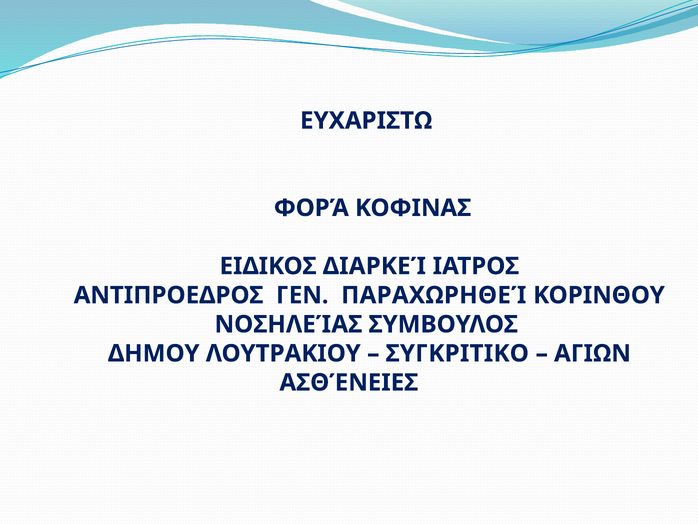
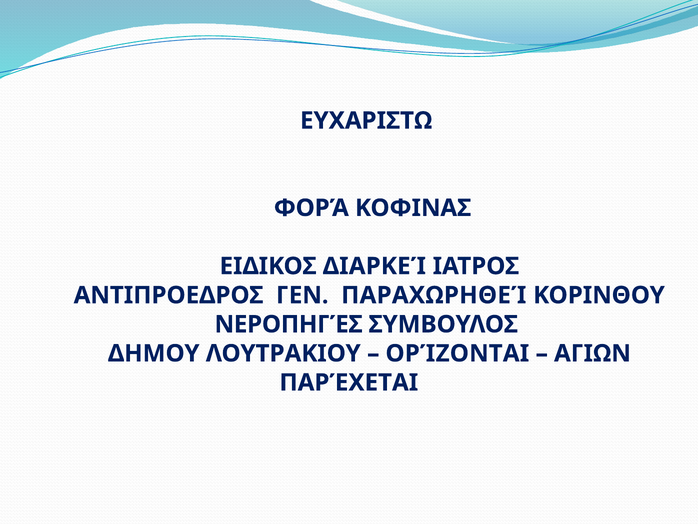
ΝΟΣΗΛΕΊΑΣ: ΝΟΣΗΛΕΊΑΣ -> ΝΕΡΟΠΗΓΈΣ
ΣΥΓΚΡΙΤΙΚΟ: ΣΥΓΚΡΙΤΙΚΟ -> ΟΡΊΖΟΝΤΑΙ
ΑΣΘΈΝΕΙΕΣ: ΑΣΘΈΝΕΙΕΣ -> ΠΑΡΈΧΕΤΑΙ
